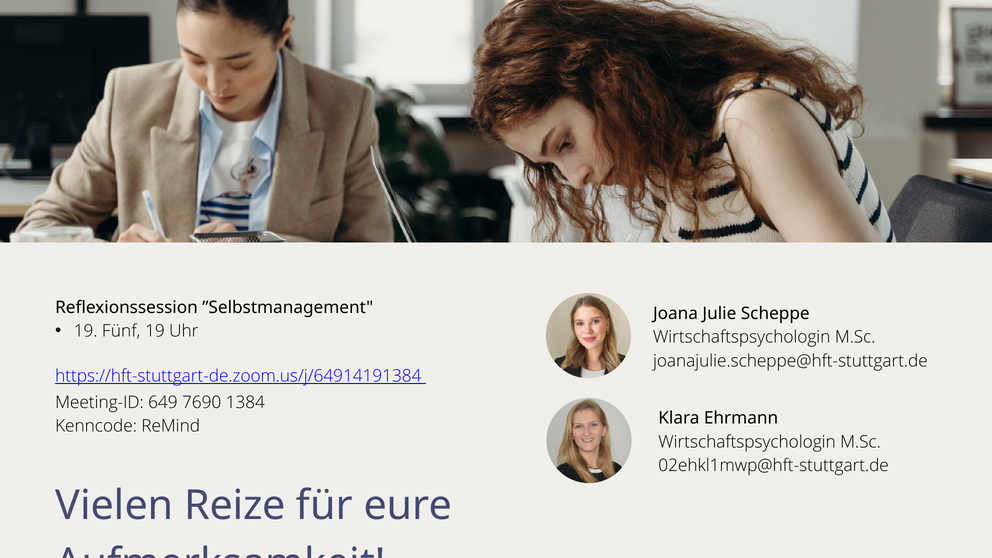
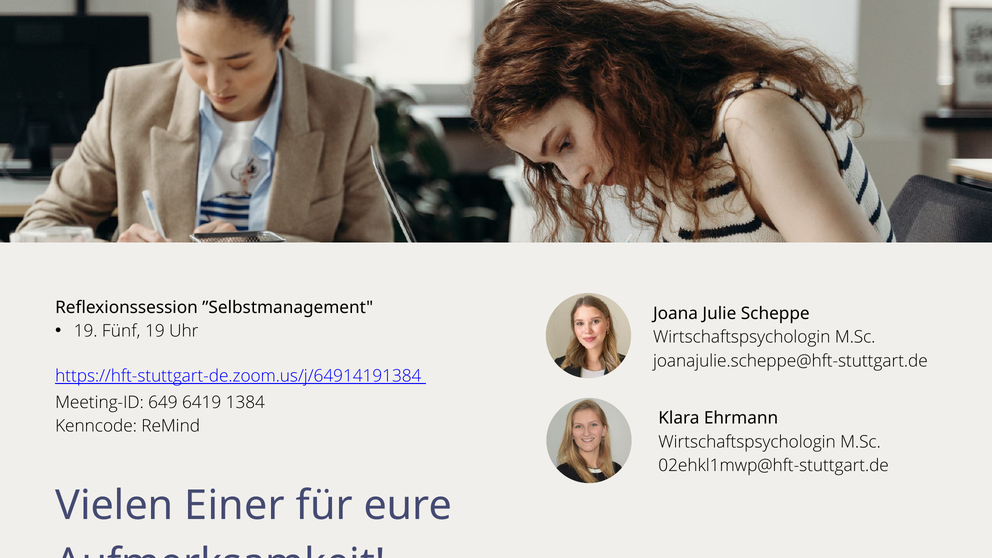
7690: 7690 -> 6419
Reize: Reize -> Einer
